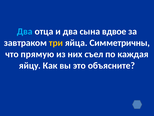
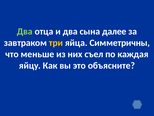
Два at (25, 31) colour: light blue -> light green
вдвое: вдвое -> далее
прямую: прямую -> меньше
